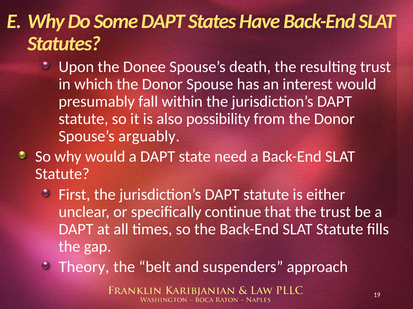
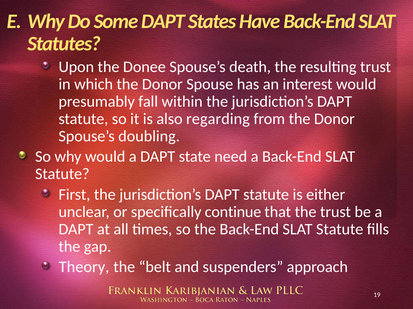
possibility: possibility -> regarding
arguably: arguably -> doubling
